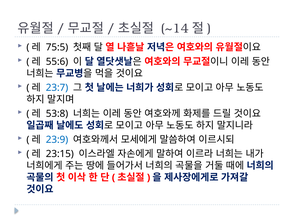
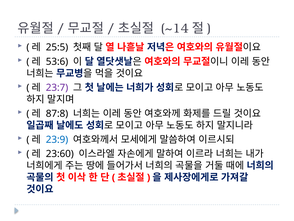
75:5: 75:5 -> 25:5
55:6: 55:6 -> 53:6
23:7 colour: blue -> purple
53:8: 53:8 -> 87:8
23:15: 23:15 -> 23:60
